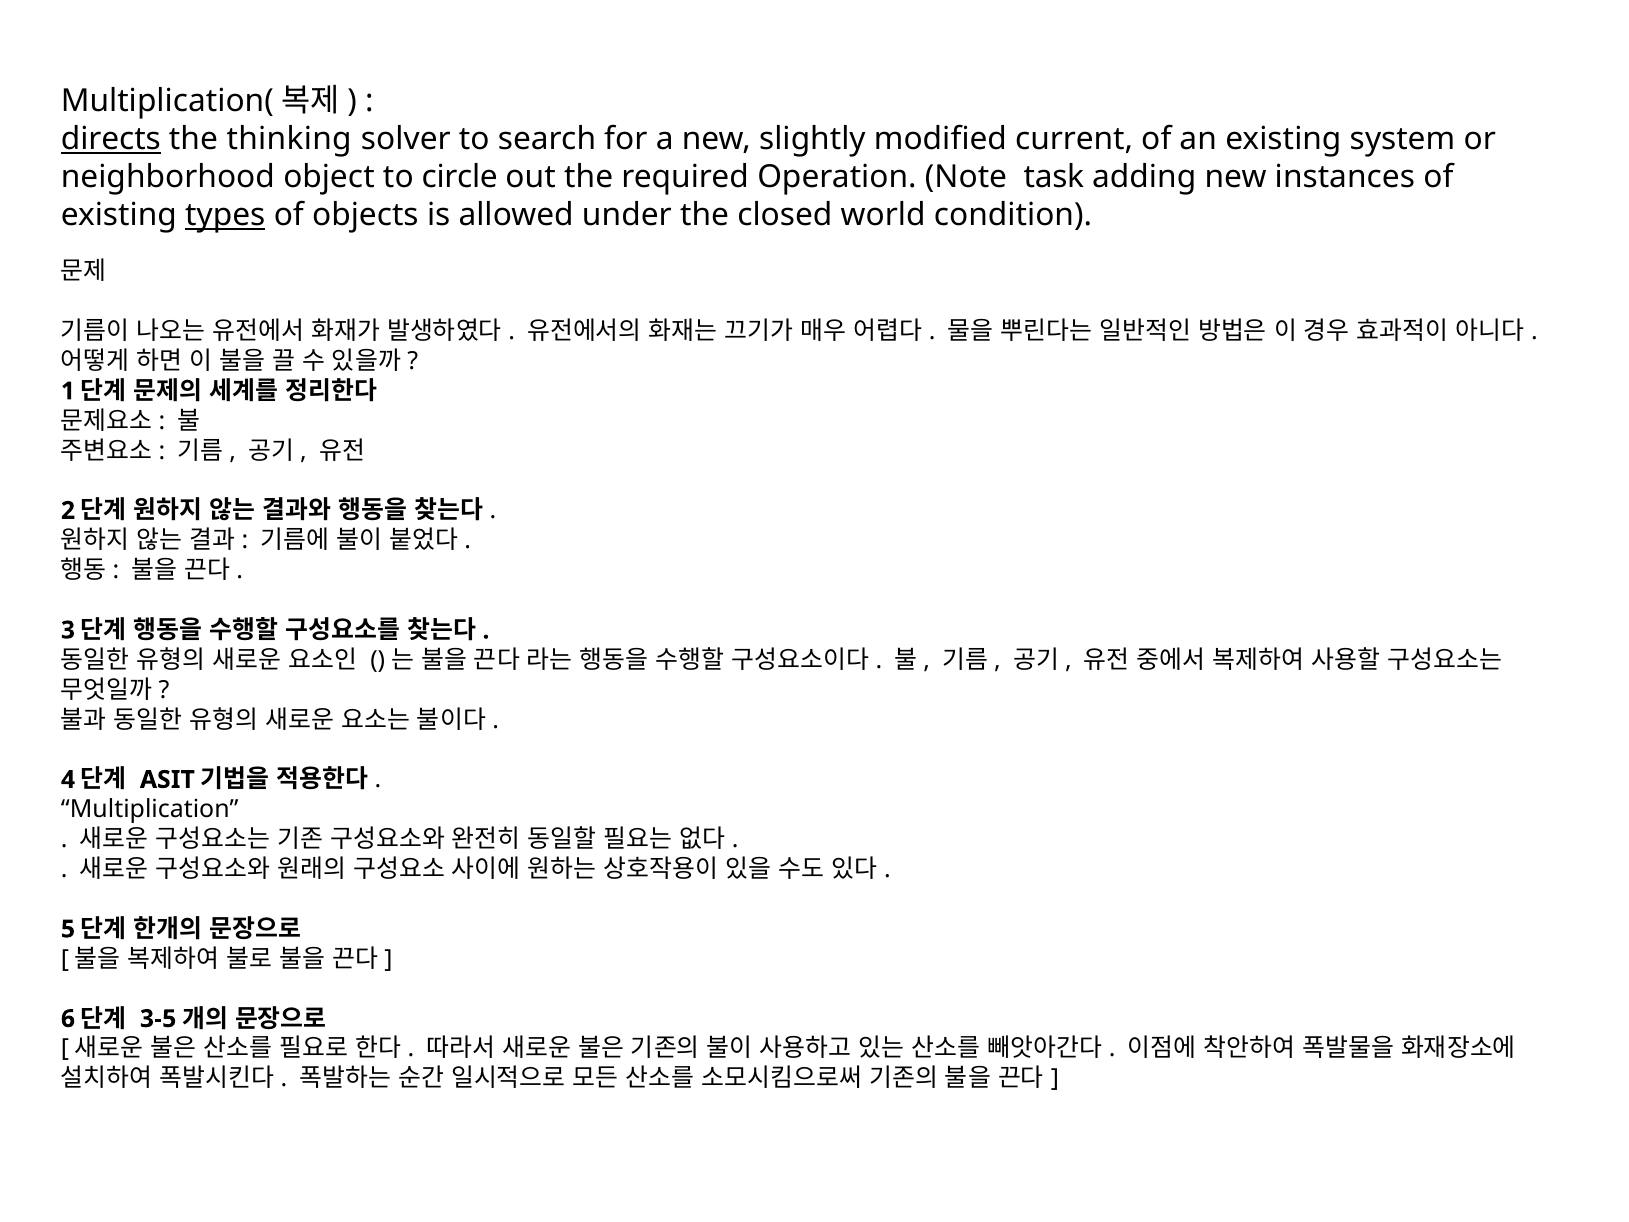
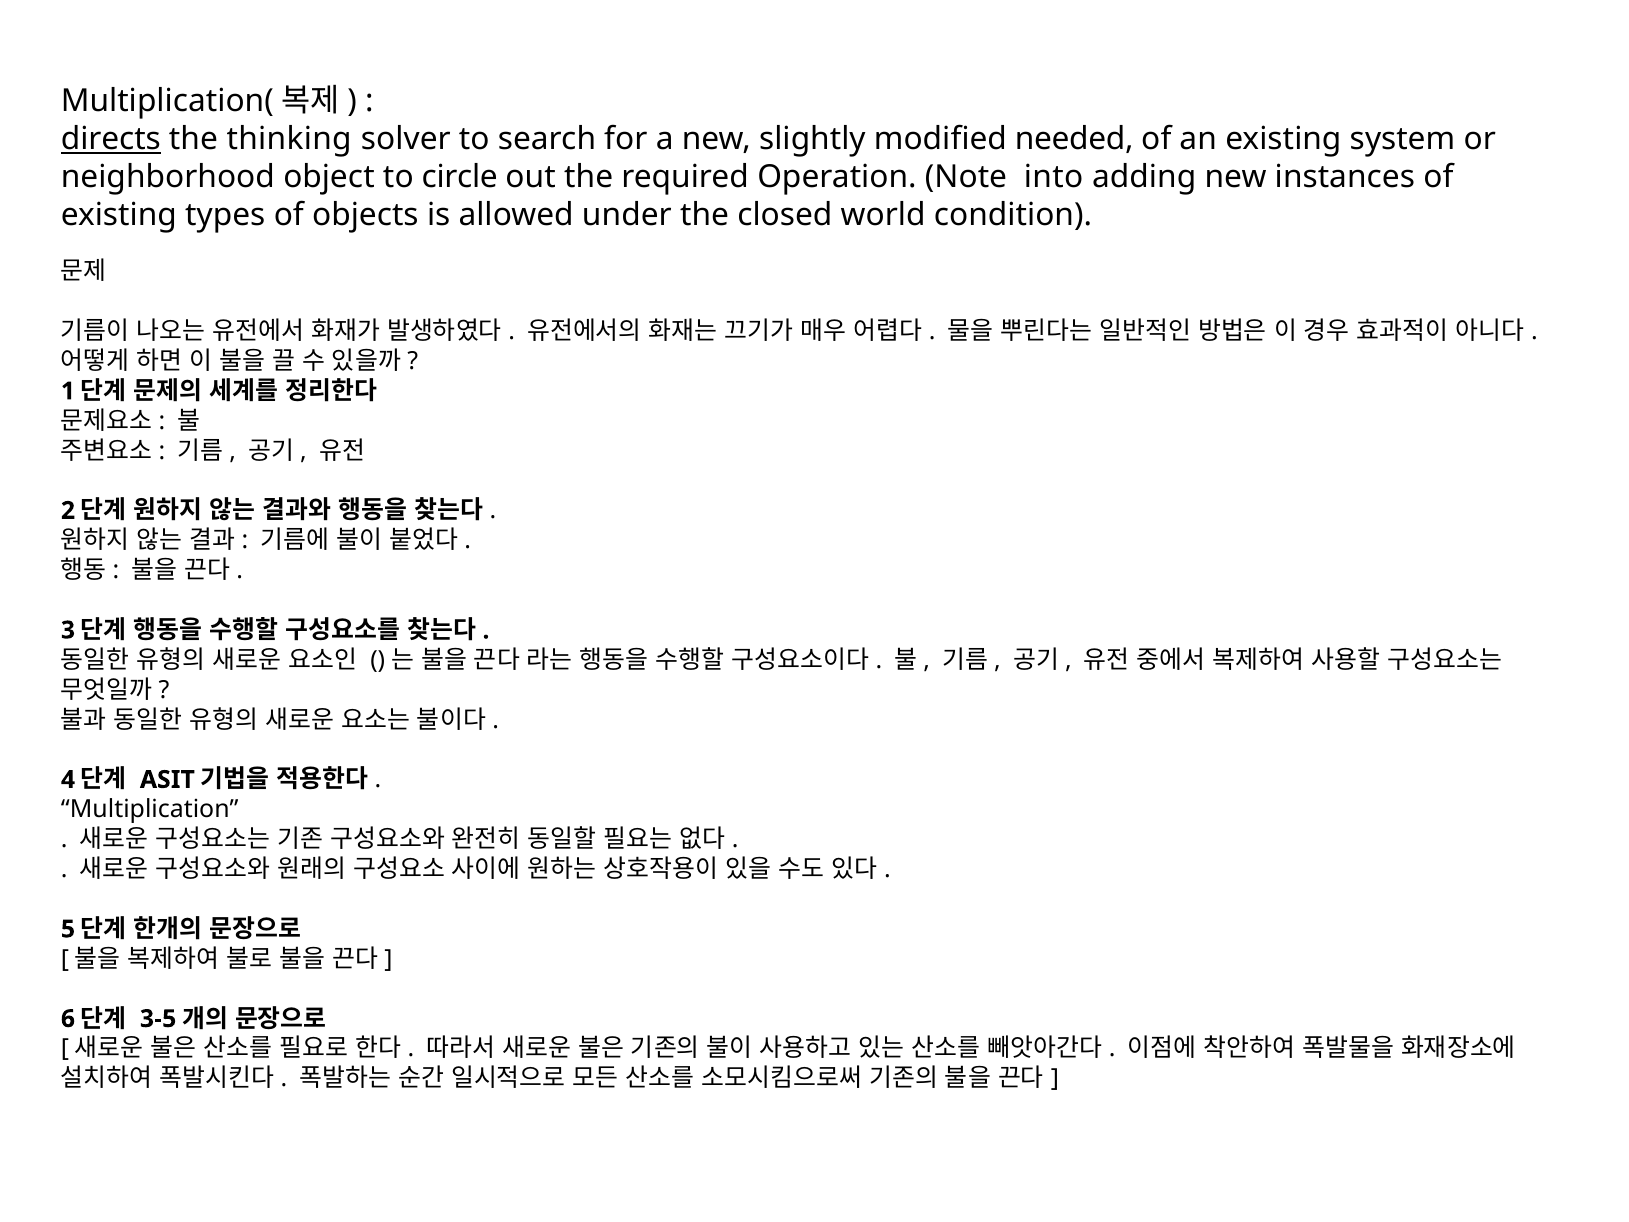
current: current -> needed
task: task -> into
types underline: present -> none
